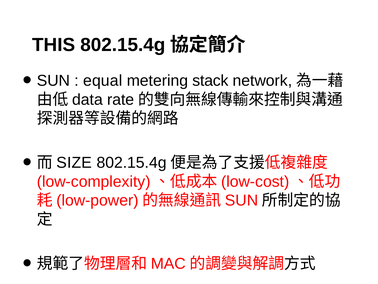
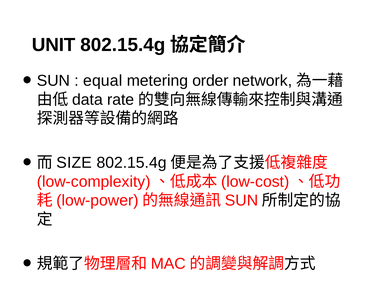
THIS: THIS -> UNIT
stack: stack -> order
